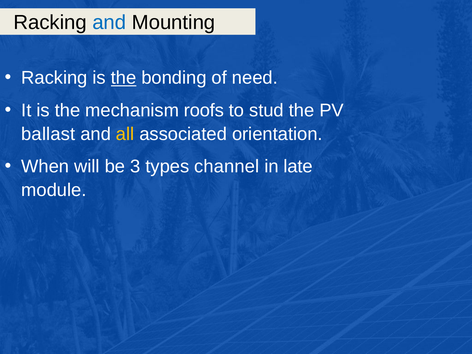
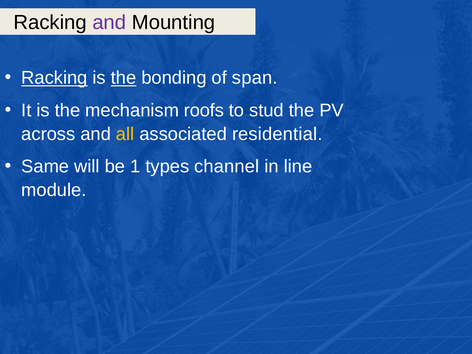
and at (109, 23) colour: blue -> purple
Racking at (54, 78) underline: none -> present
need: need -> span
ballast: ballast -> across
orientation: orientation -> residential
When: When -> Same
3: 3 -> 1
late: late -> line
